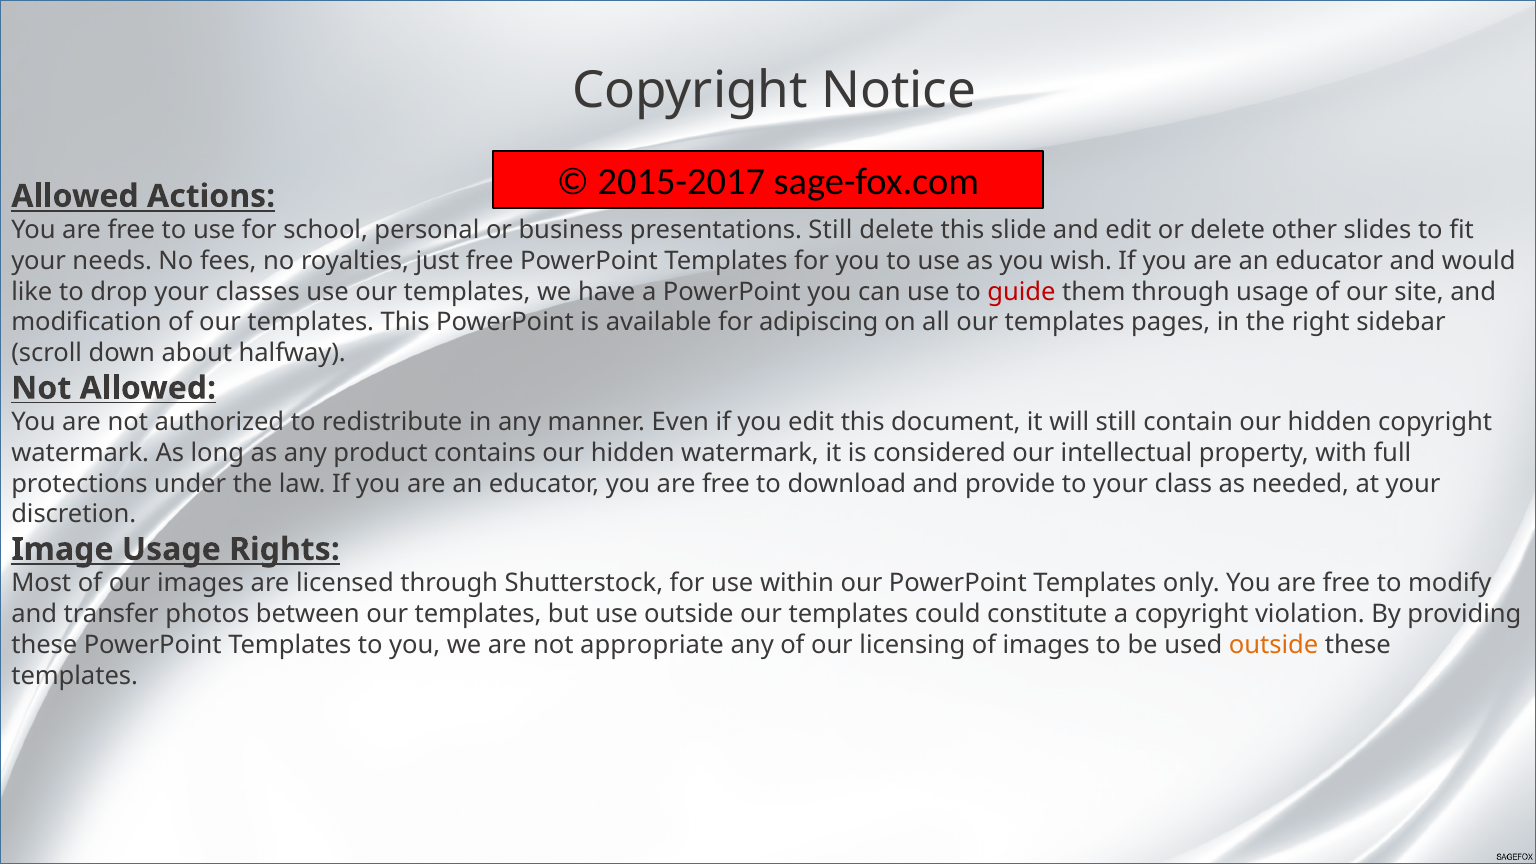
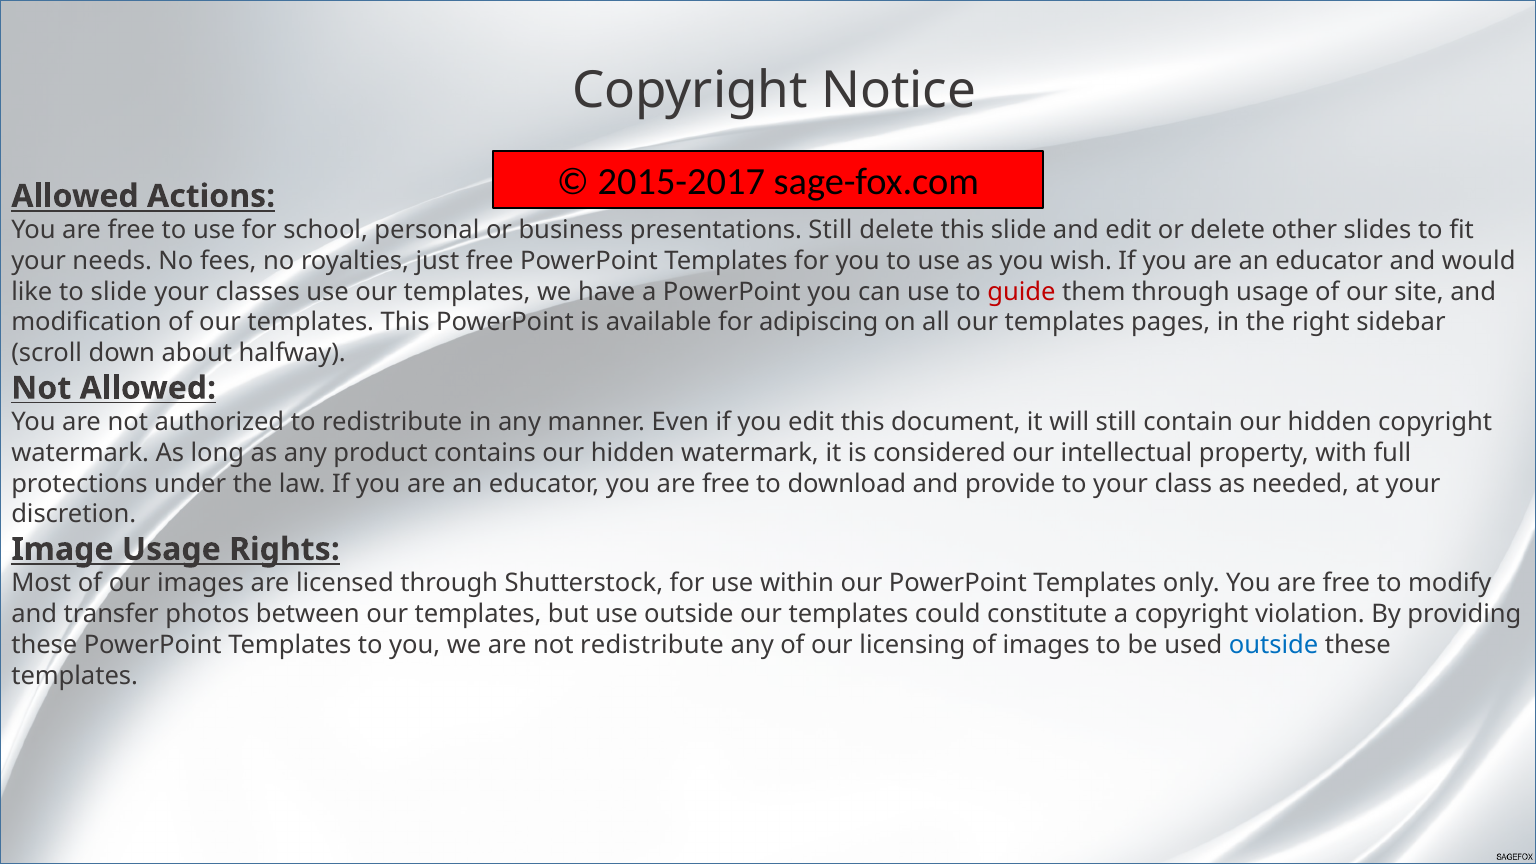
to drop: drop -> slide
not appropriate: appropriate -> redistribute
outside at (1274, 645) colour: orange -> blue
